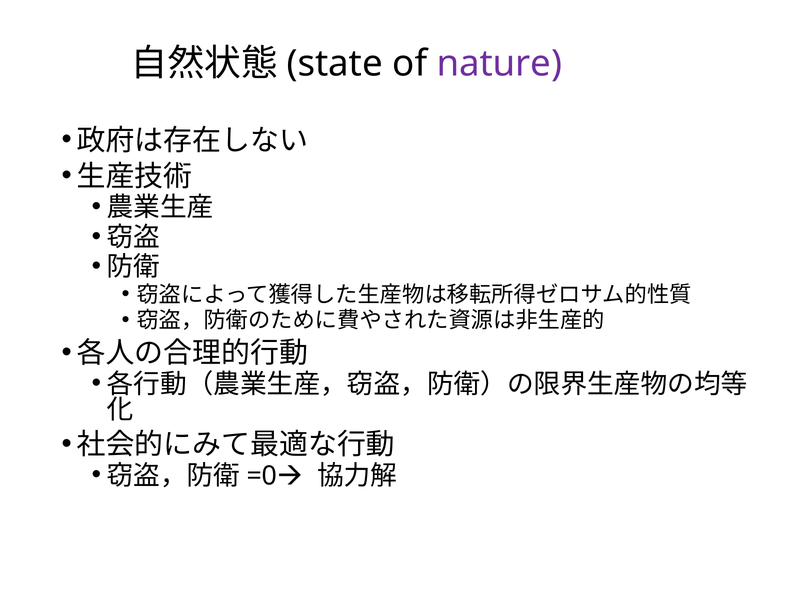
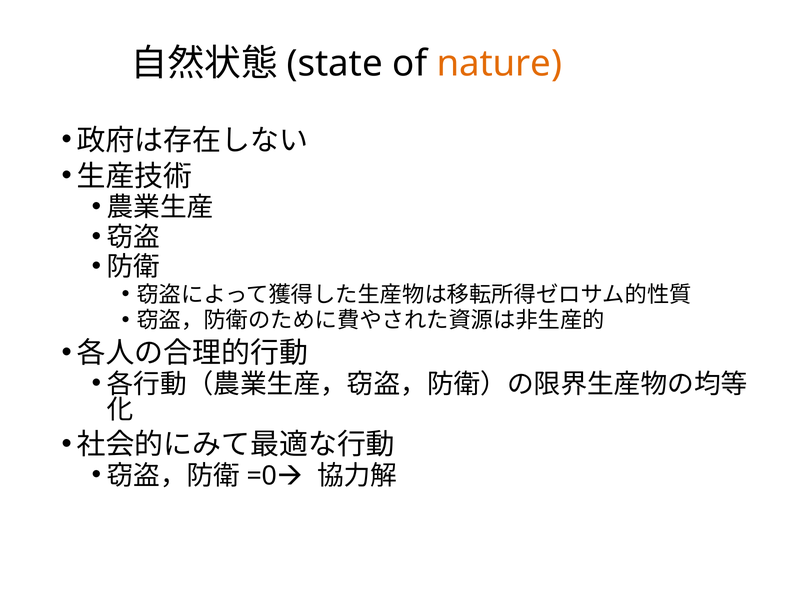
nature colour: purple -> orange
